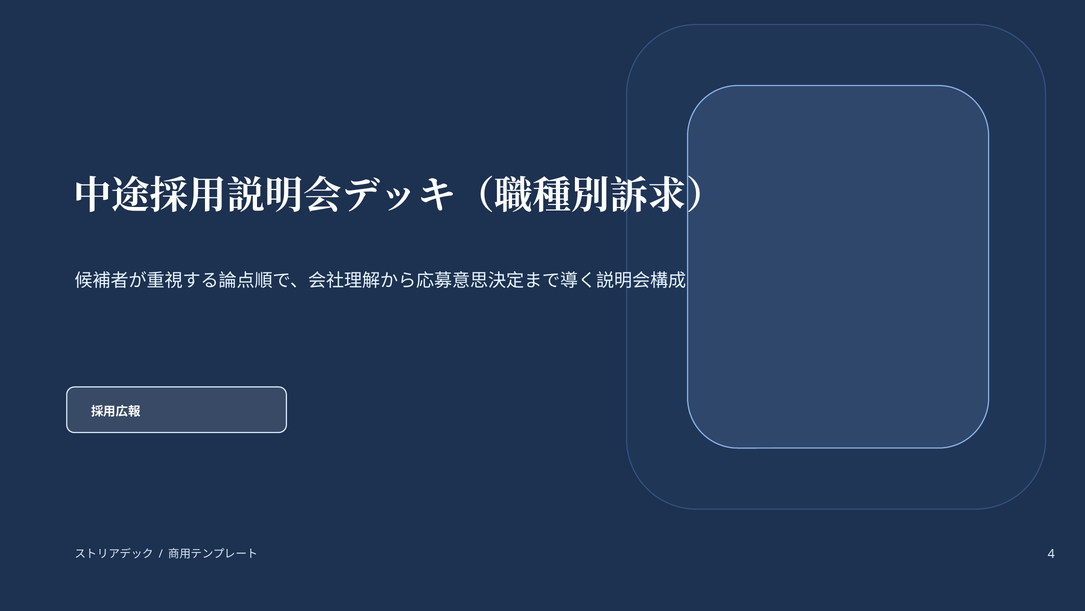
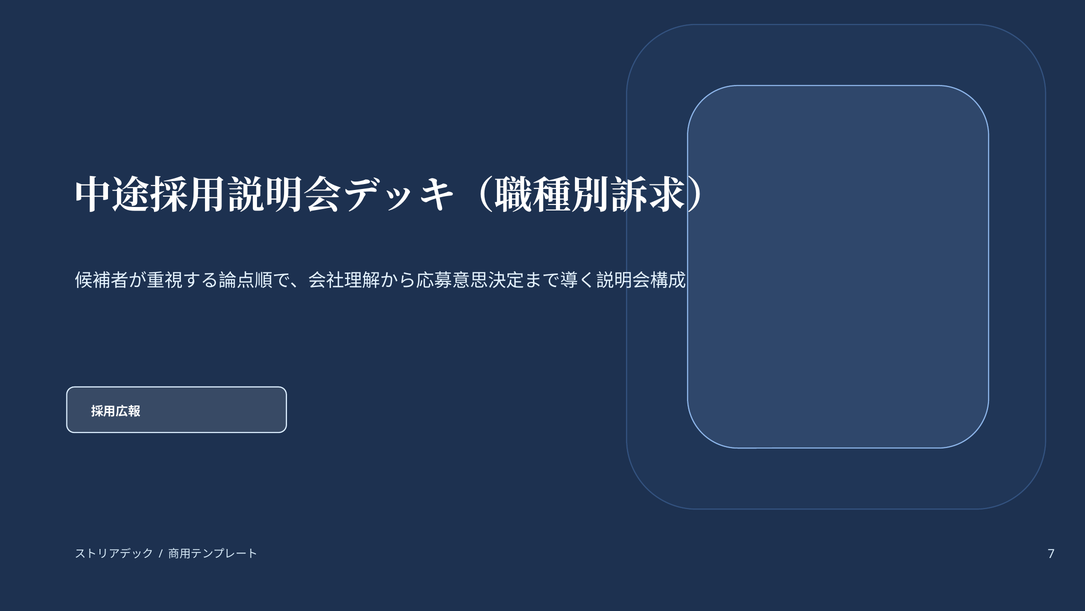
4: 4 -> 7
